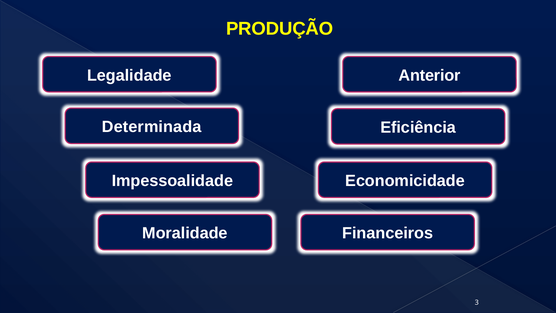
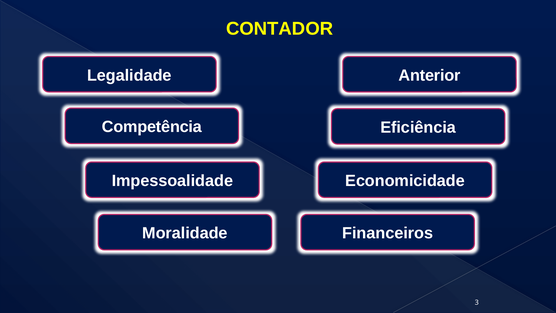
PRODUÇÃO: PRODUÇÃO -> CONTADOR
Determinada: Determinada -> Competência
